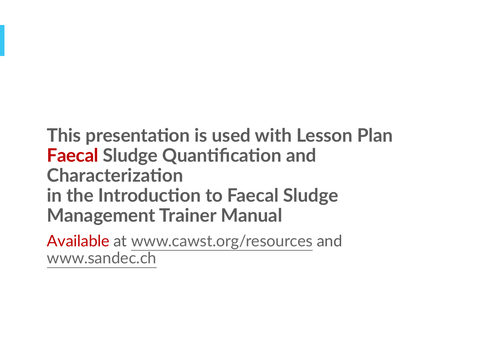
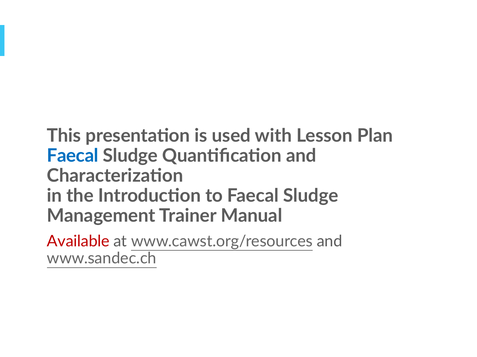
Faecal at (73, 156) colour: red -> blue
